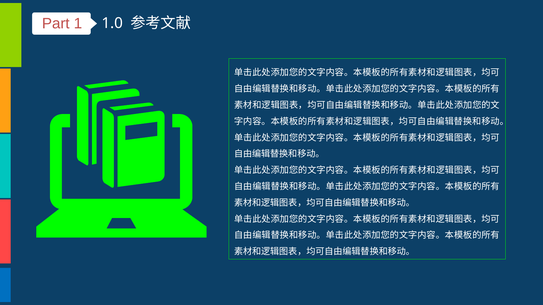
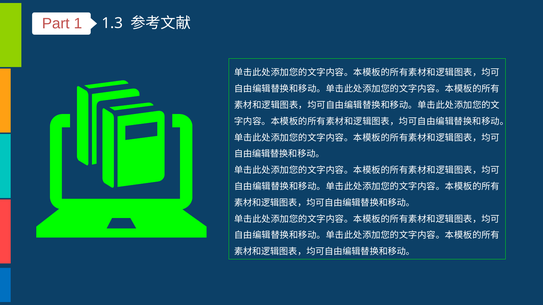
1.0: 1.0 -> 1.3
